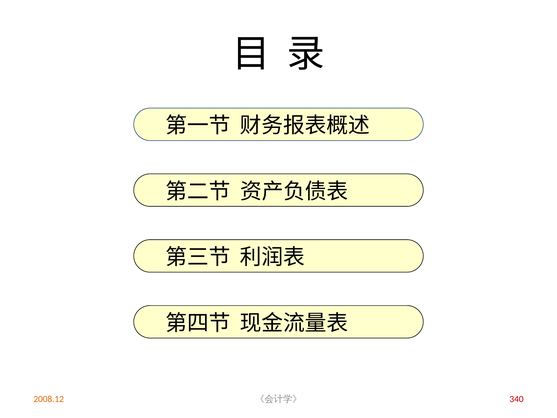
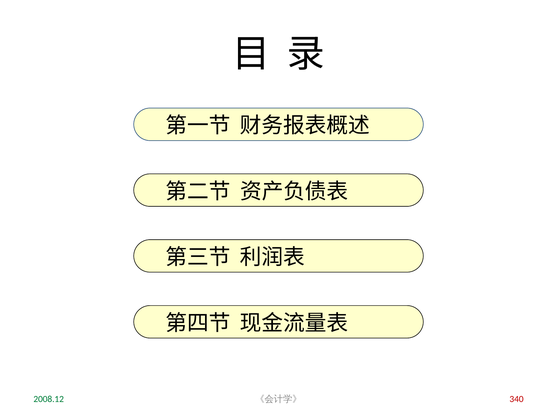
2008.12 colour: orange -> green
